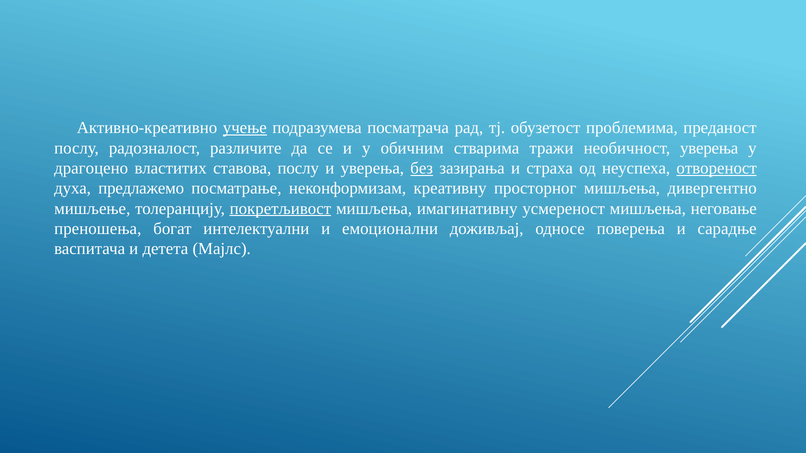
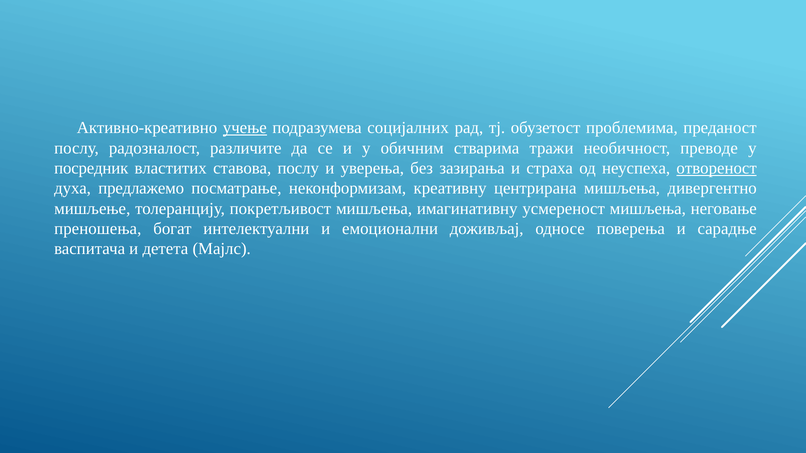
посматрача: посматрача -> социјалних
необичност уверења: уверења -> преводе
драгоцено: драгоцено -> посредник
без underline: present -> none
просторног: просторног -> центрирана
покретљивост underline: present -> none
